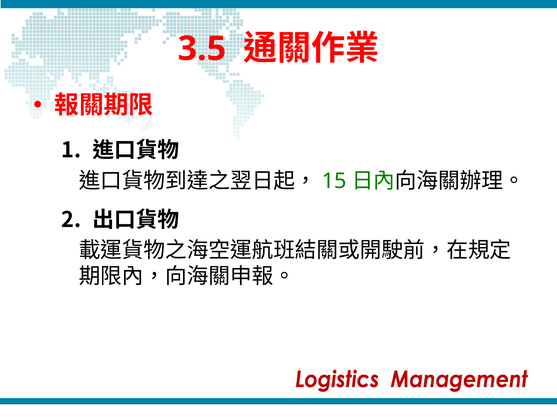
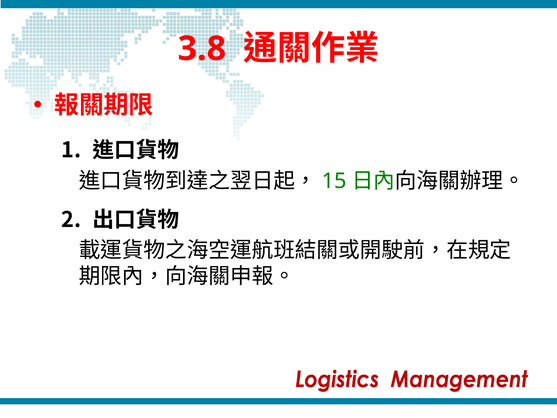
3.5: 3.5 -> 3.8
